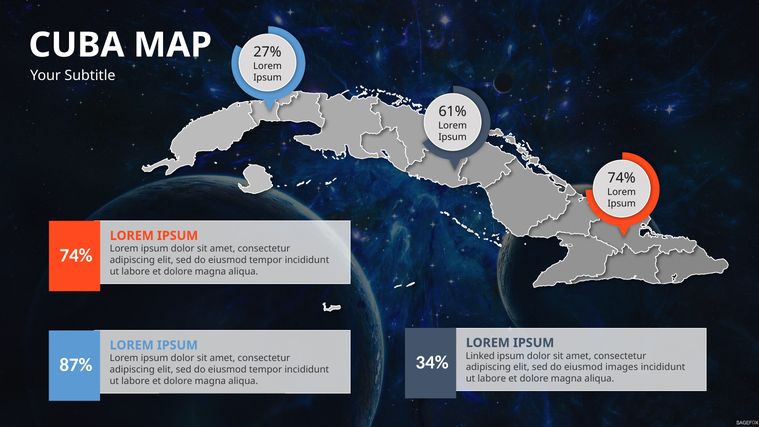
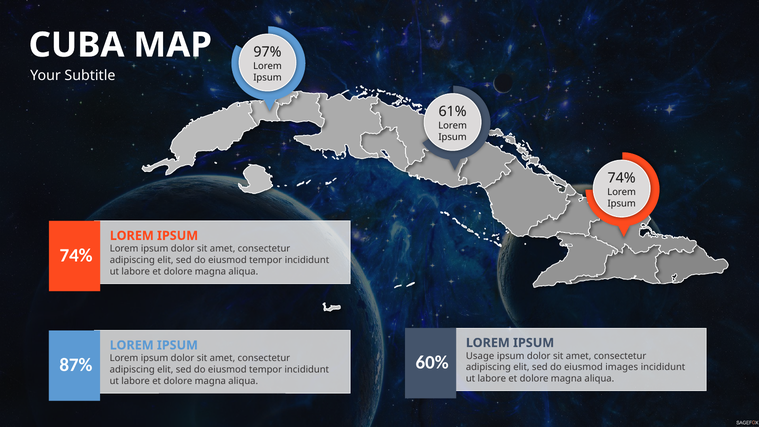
27%: 27% -> 97%
Linked: Linked -> Usage
34%: 34% -> 60%
